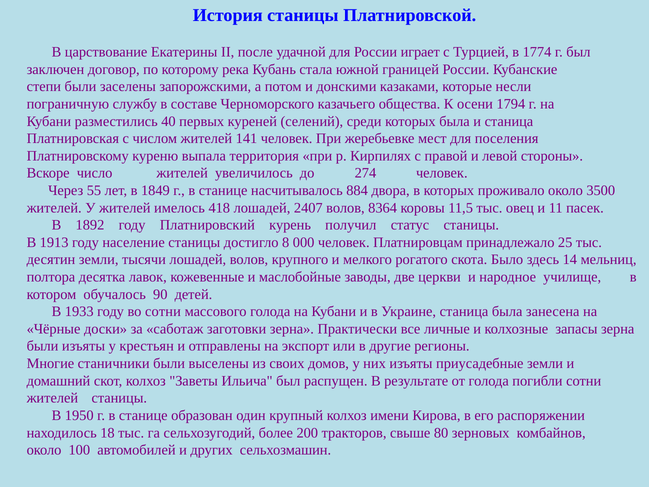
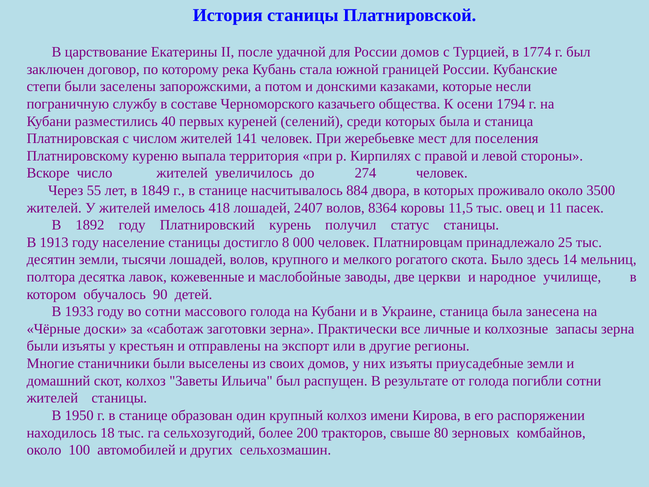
России играет: играет -> домов
